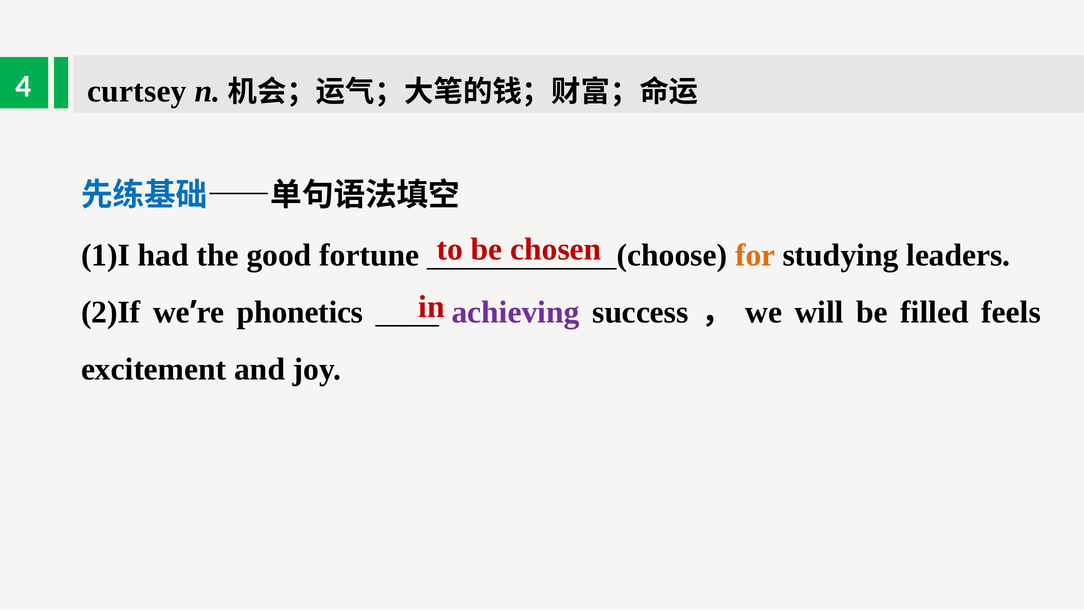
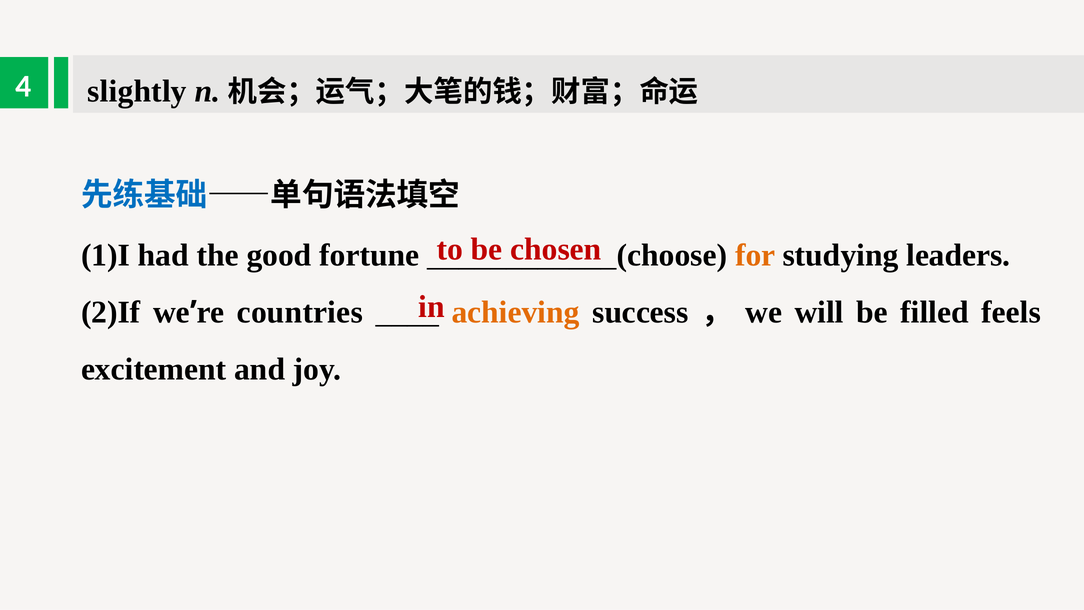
curtsey: curtsey -> slightly
phonetics: phonetics -> countries
achieving colour: purple -> orange
